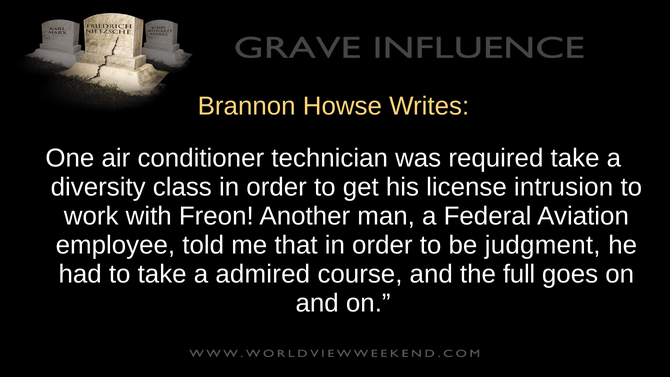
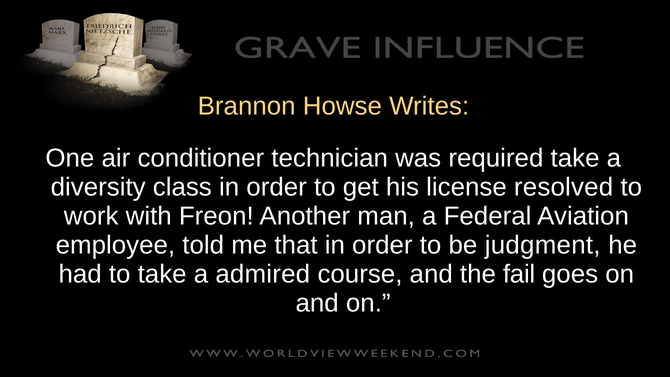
intrusion: intrusion -> resolved
full: full -> fail
